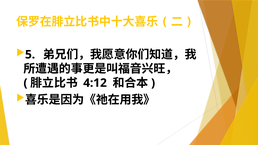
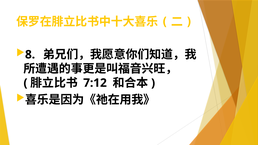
5: 5 -> 8
4:12: 4:12 -> 7:12
